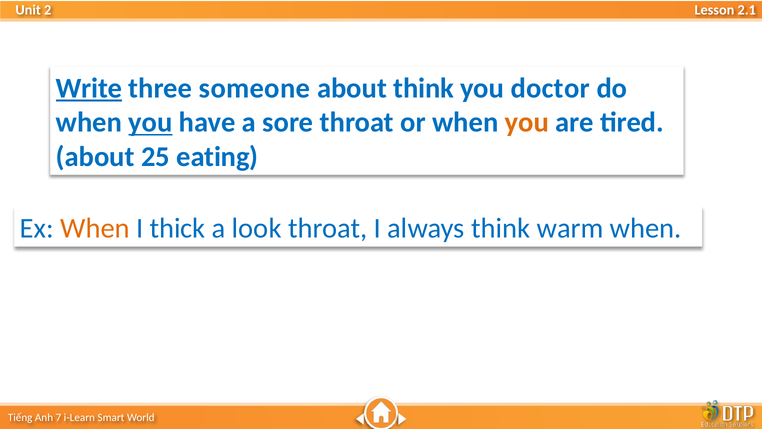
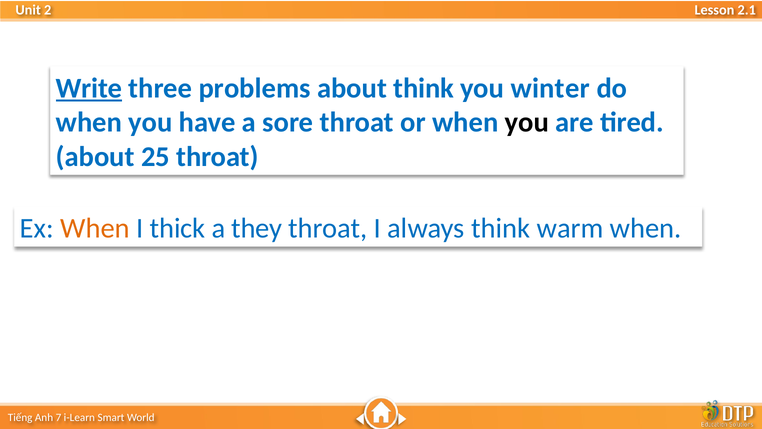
someone: someone -> problems
doctor: doctor -> winter
you at (150, 122) underline: present -> none
you at (527, 122) colour: orange -> black
25 eating: eating -> throat
look: look -> they
